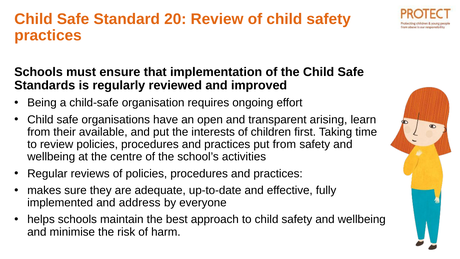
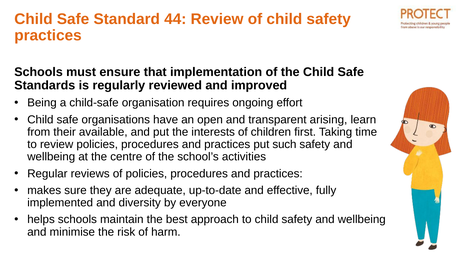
20: 20 -> 44
put from: from -> such
address: address -> diversity
